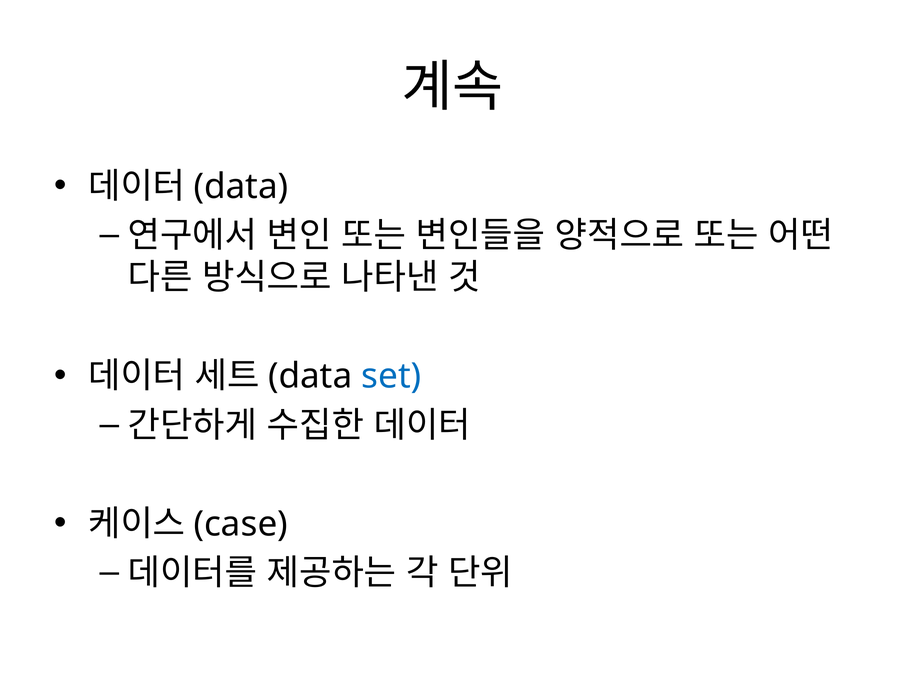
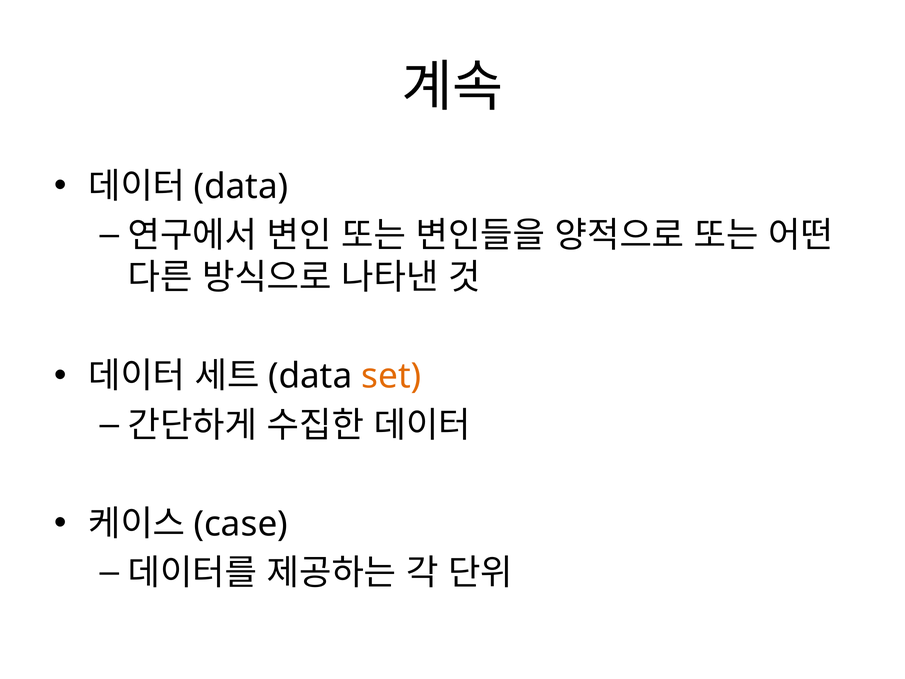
set colour: blue -> orange
